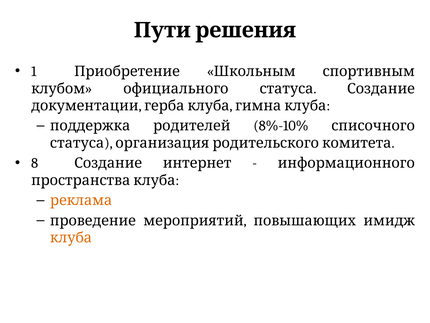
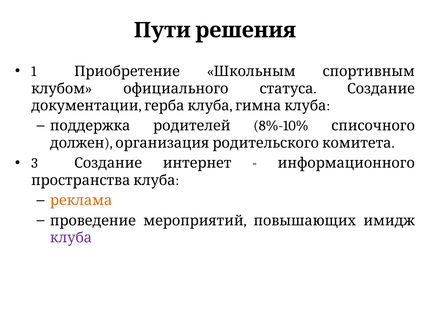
статуса at (77, 143): статуса -> должен
8: 8 -> 3
клуба colour: orange -> purple
